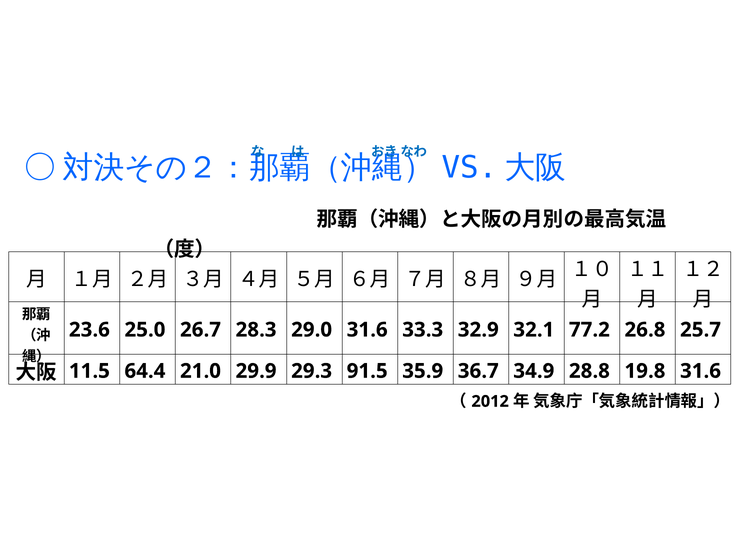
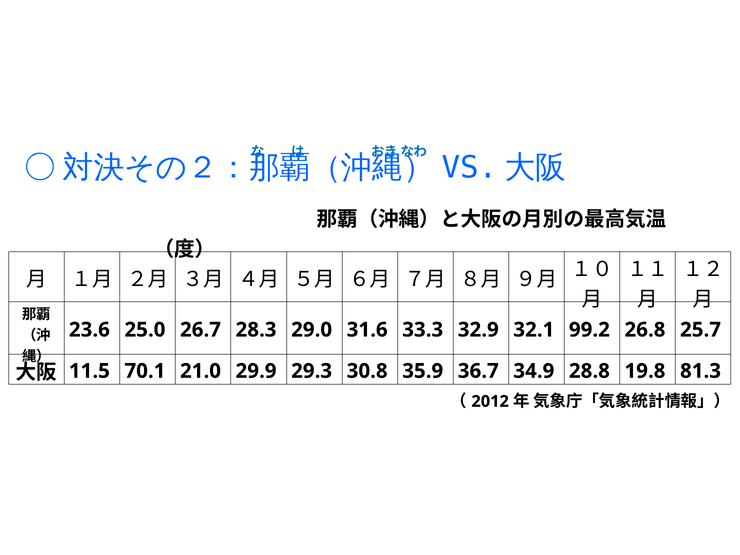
77.2: 77.2 -> 99.2
64.4: 64.4 -> 70.1
91.5: 91.5 -> 30.8
19.8 31.6: 31.6 -> 81.3
